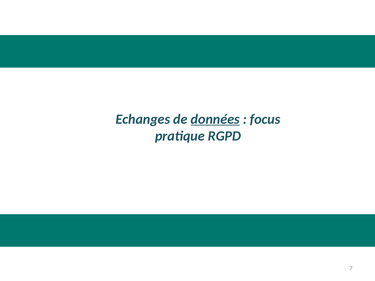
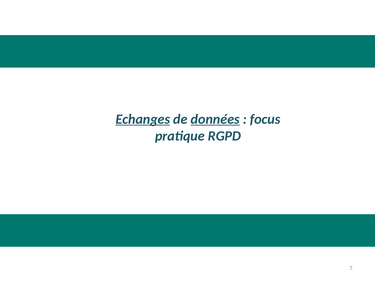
Echanges underline: none -> present
